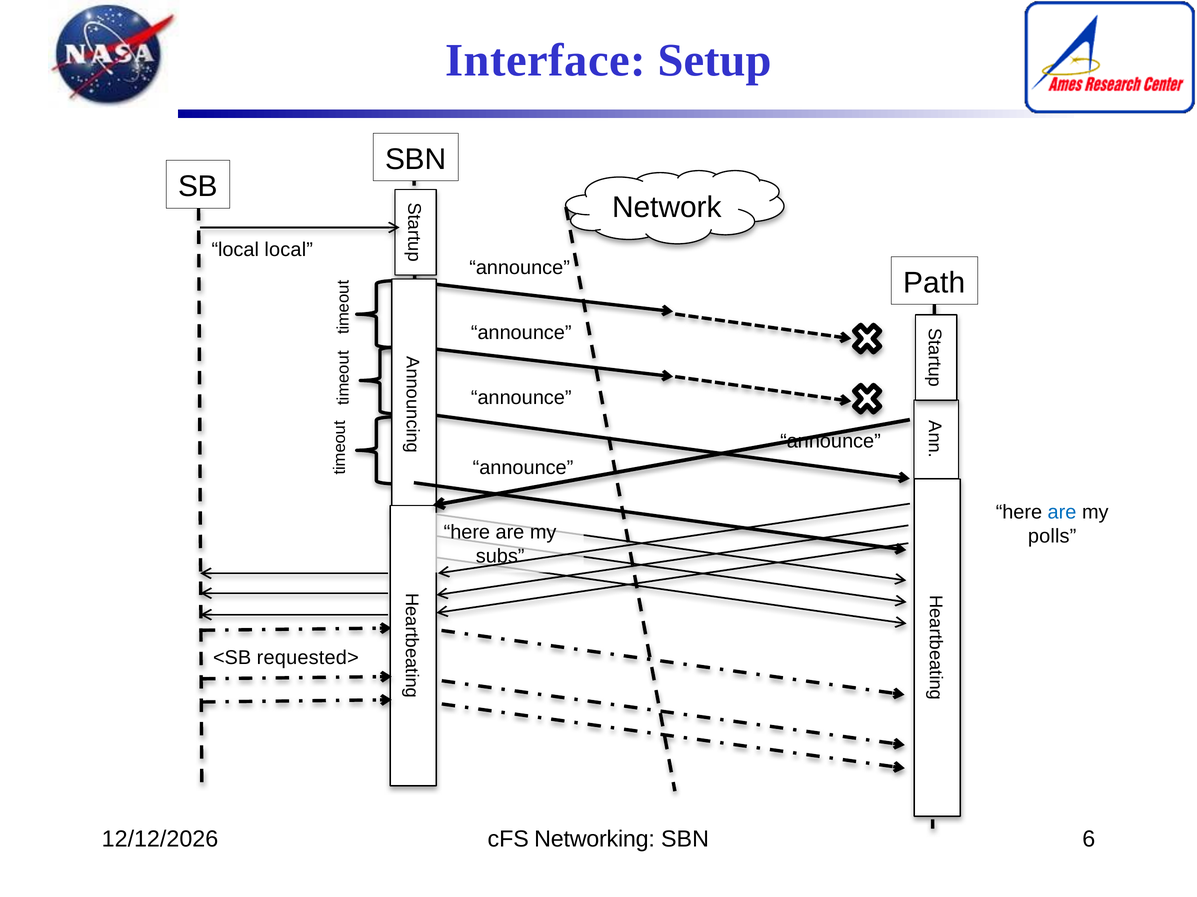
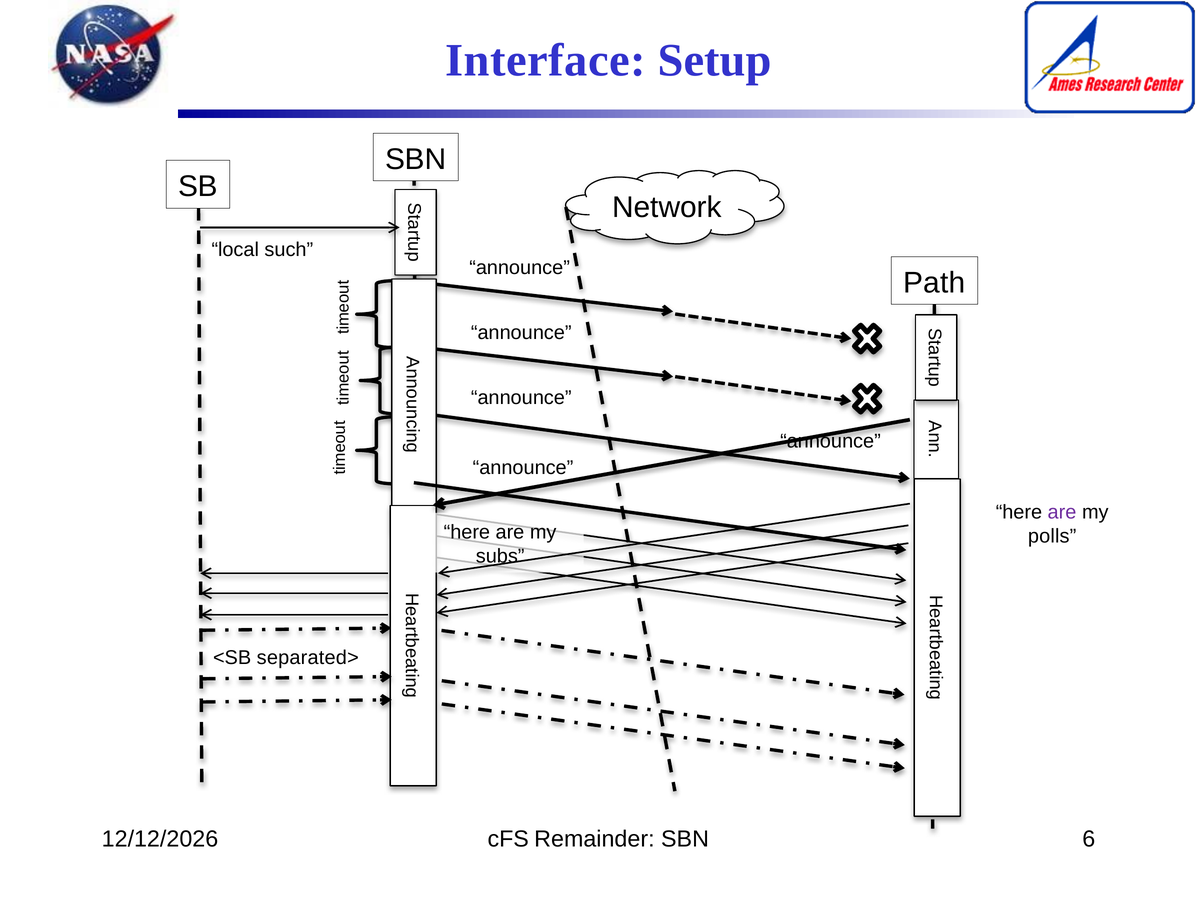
local local: local -> such
are at (1062, 513) colour: blue -> purple
requested>: requested> -> separated>
Networking: Networking -> Remainder
